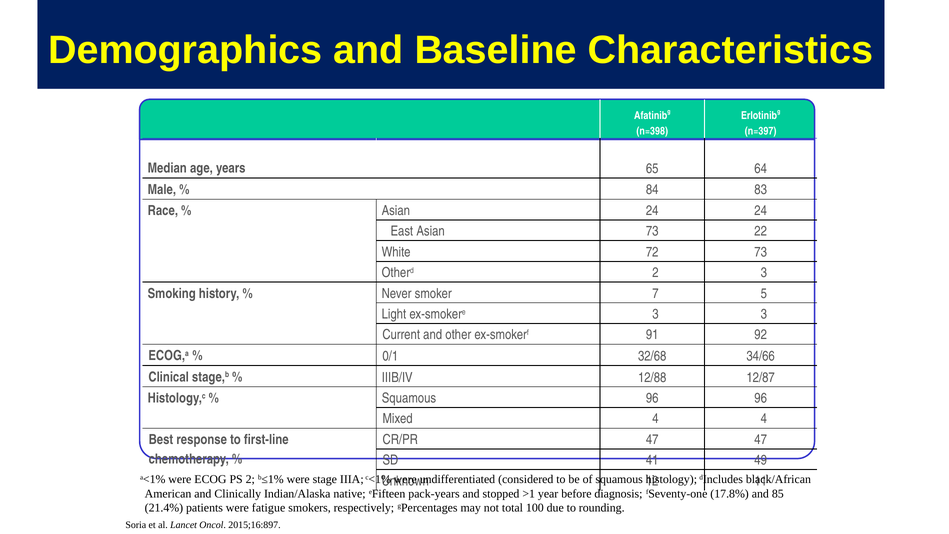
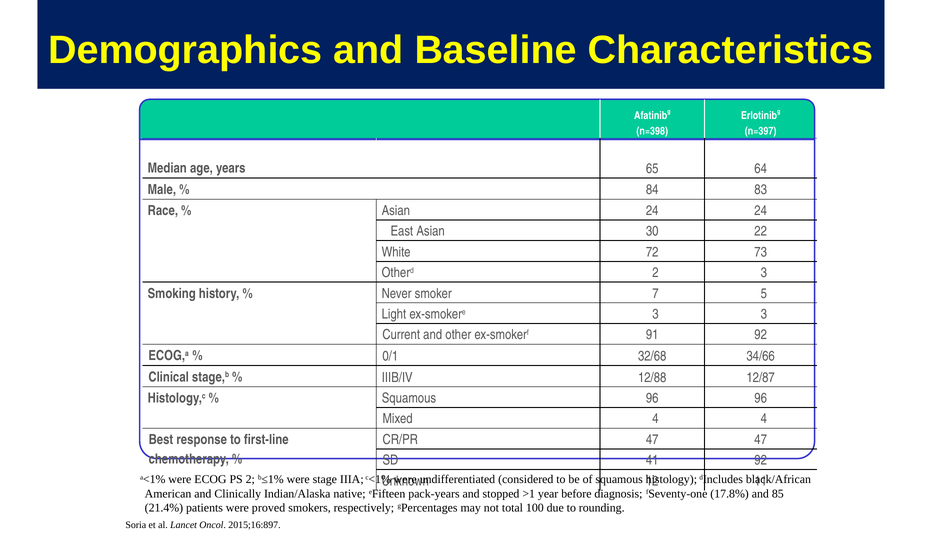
Asian 73: 73 -> 30
41 49: 49 -> 92
fatigue: fatigue -> proved
